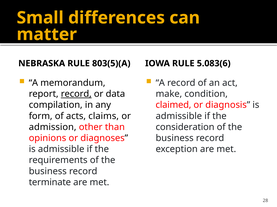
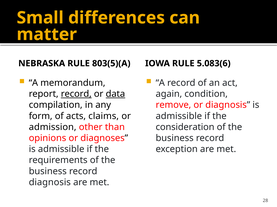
data underline: none -> present
make: make -> again
claimed: claimed -> remove
terminate at (50, 183): terminate -> diagnosis
